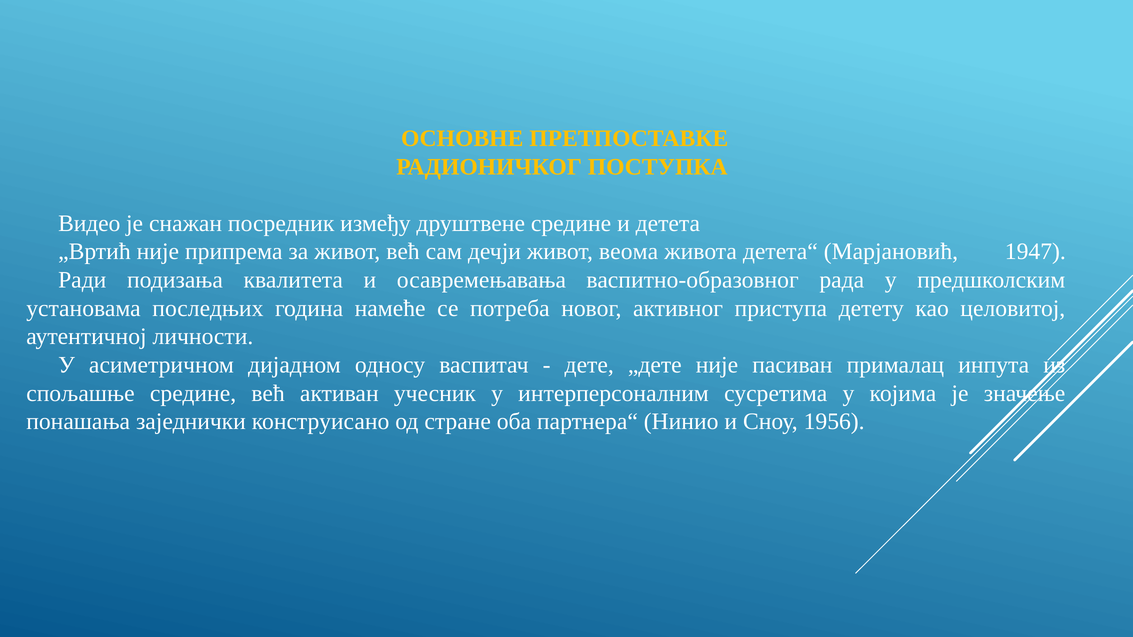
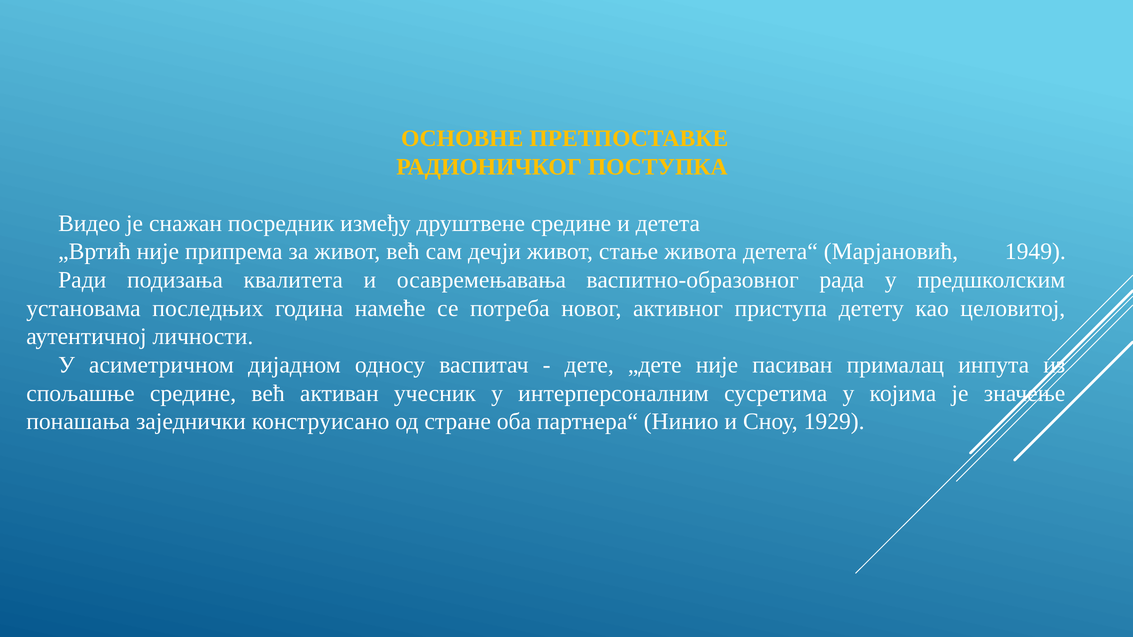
веома: веома -> стање
1947: 1947 -> 1949
1956: 1956 -> 1929
